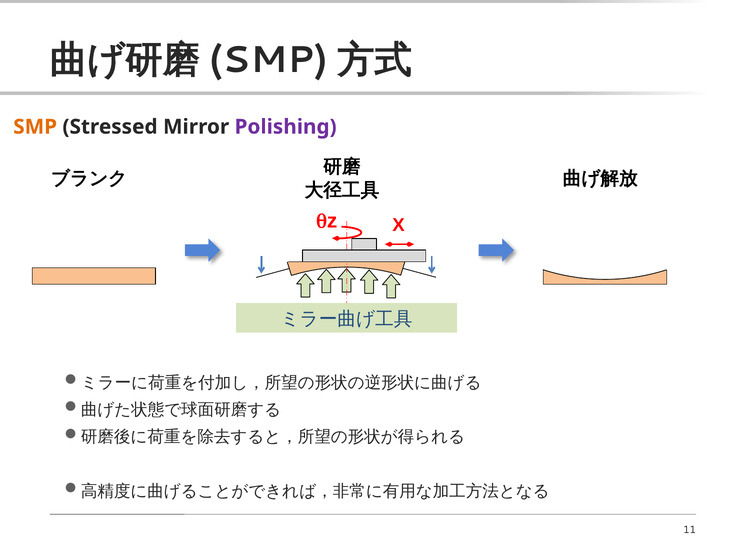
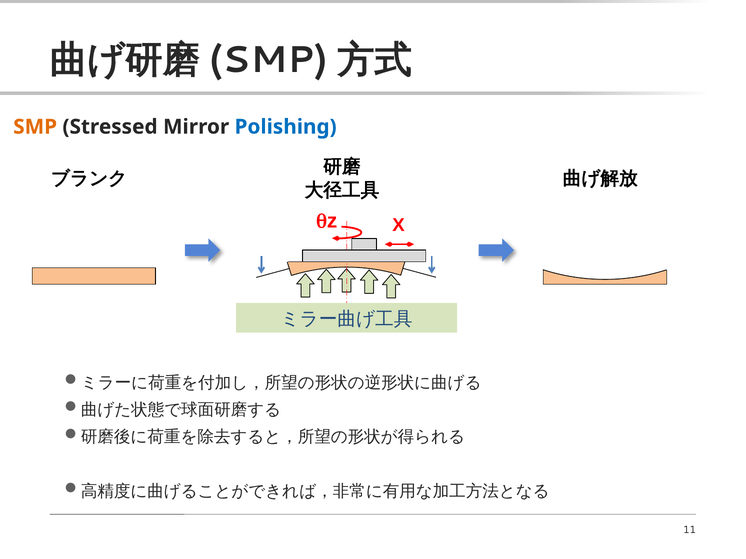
Polishing colour: purple -> blue
